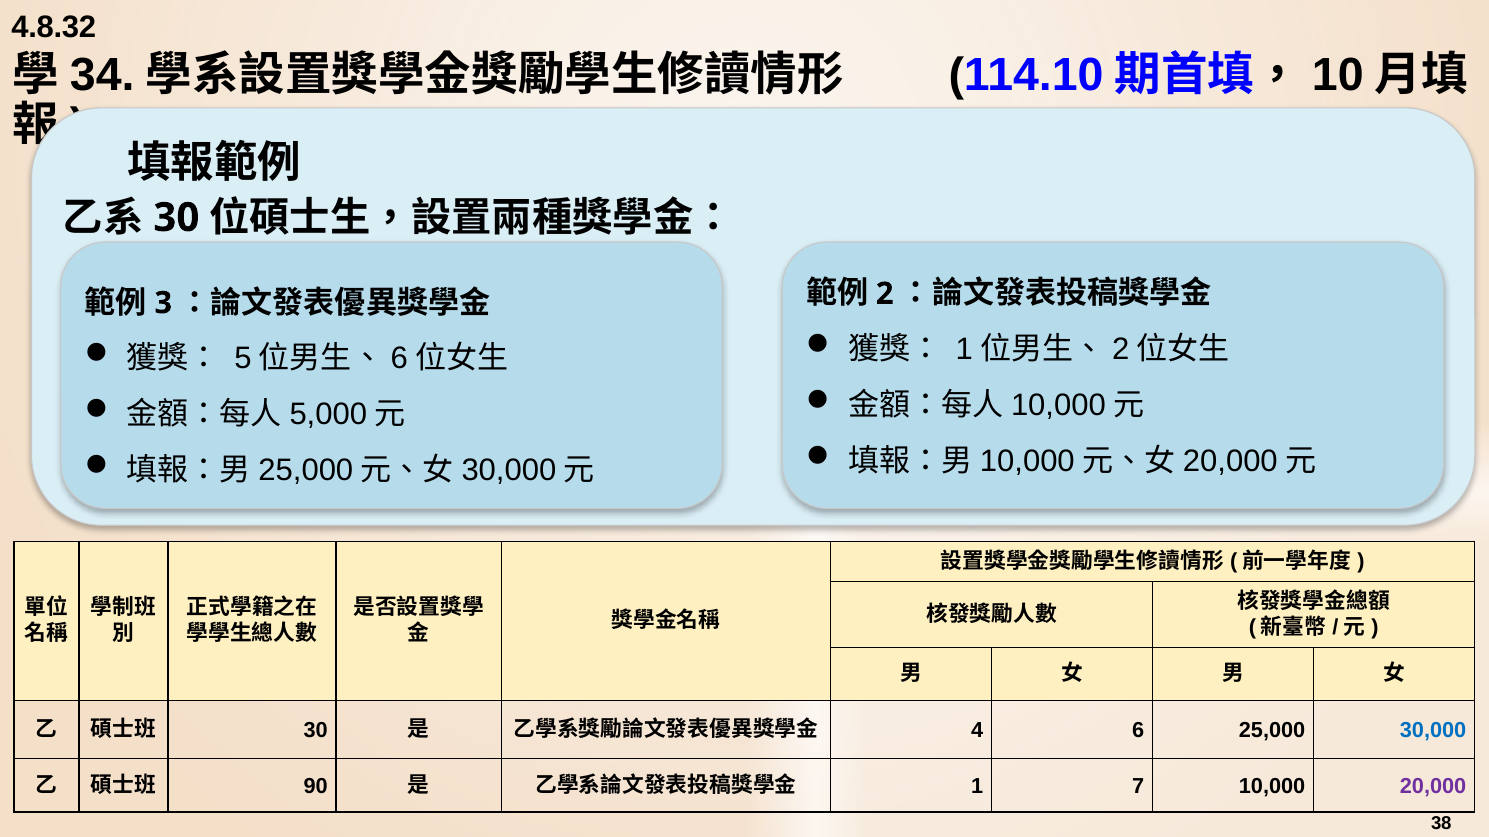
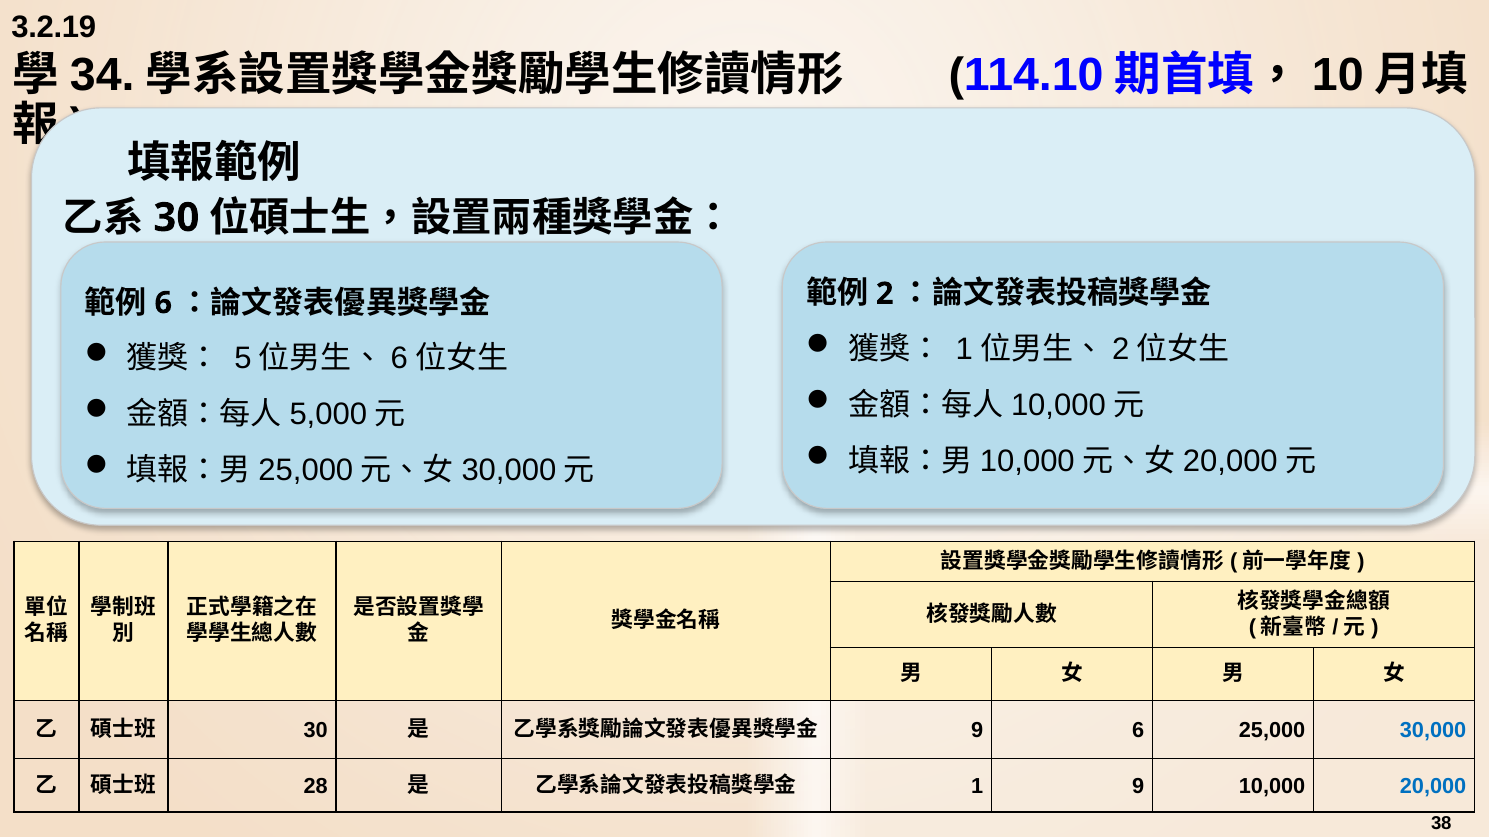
4.8.32: 4.8.32 -> 3.2.19
3 at (163, 303): 3 -> 6
4 at (977, 731): 4 -> 9
90: 90 -> 28
1 7: 7 -> 9
20,000 colour: purple -> blue
